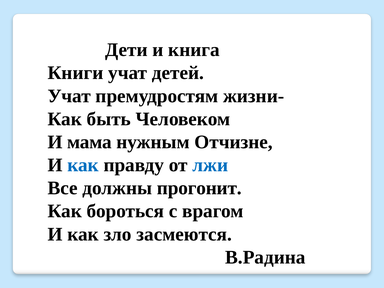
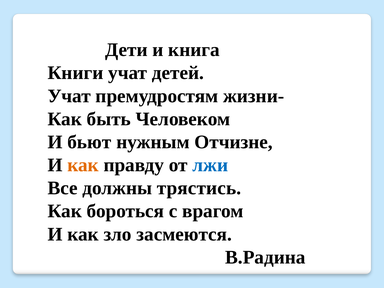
мама: мама -> бьют
как at (83, 165) colour: blue -> orange
прогонит: прогонит -> трястись
